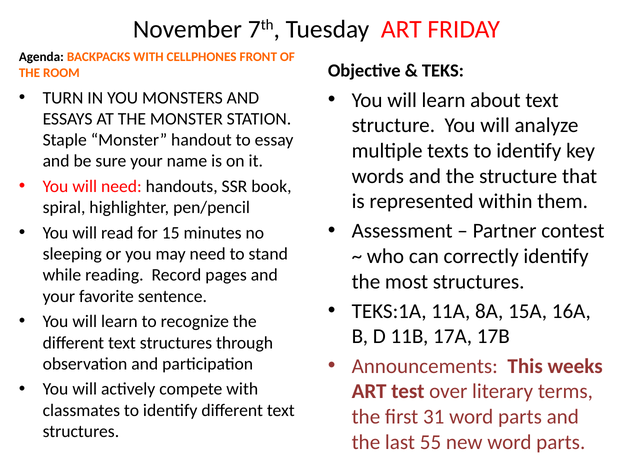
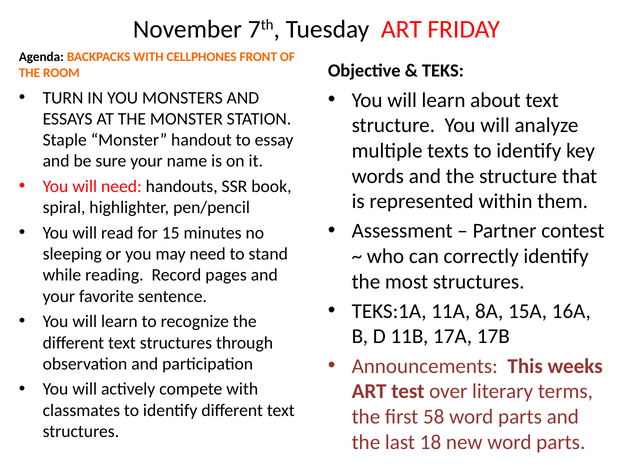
31: 31 -> 58
55: 55 -> 18
